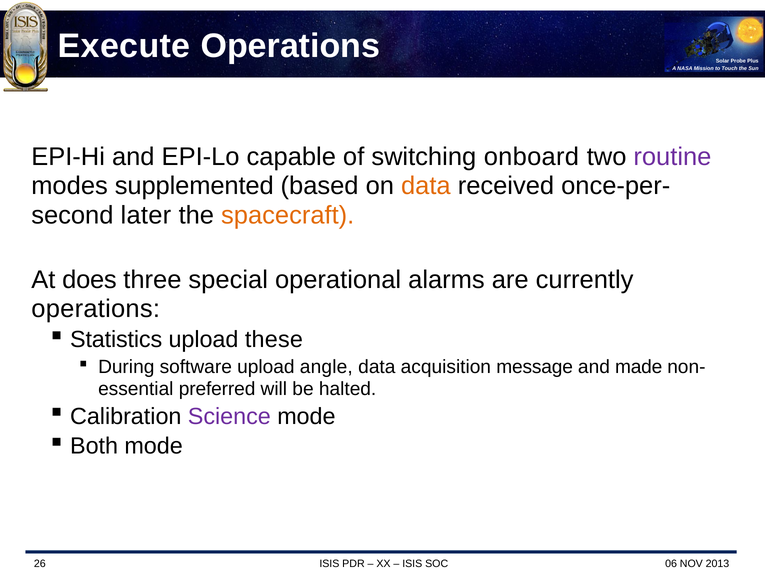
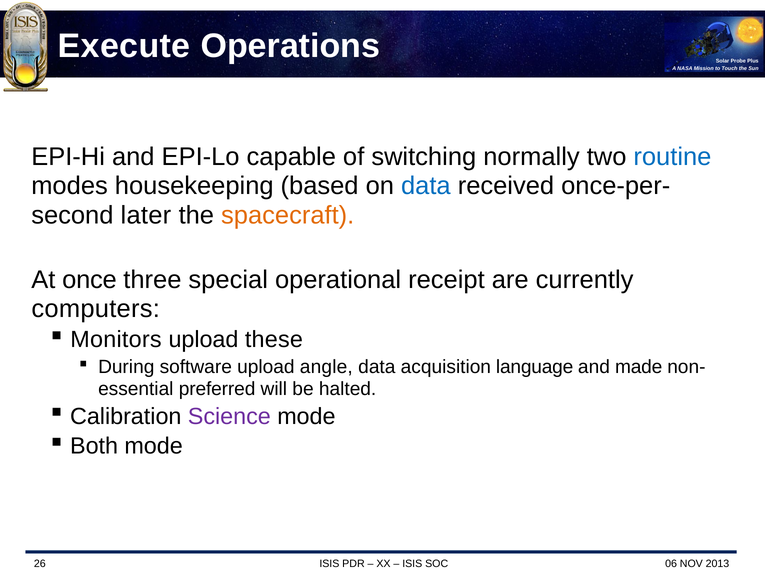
onboard: onboard -> normally
routine colour: purple -> blue
supplemented: supplemented -> housekeeping
data at (426, 186) colour: orange -> blue
does: does -> once
alarms: alarms -> receipt
operations at (96, 309): operations -> computers
Statistics: Statistics -> Monitors
message: message -> language
